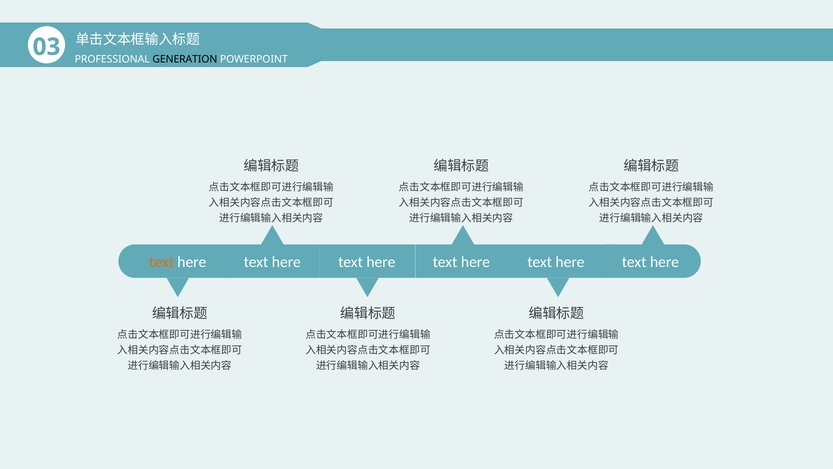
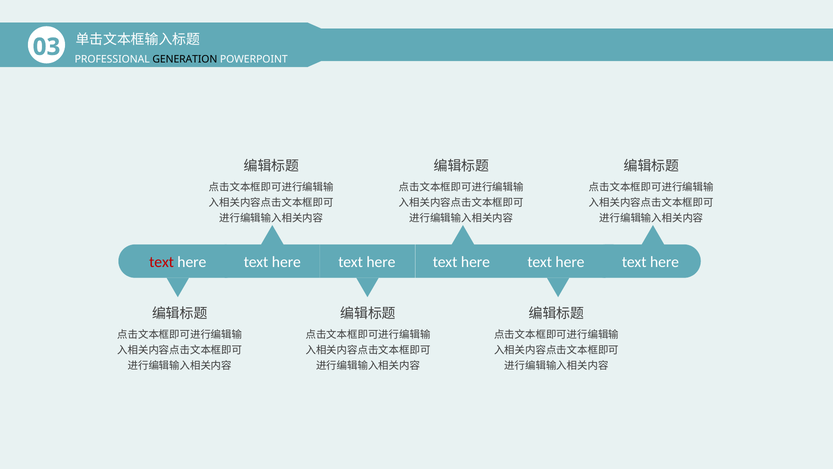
text at (162, 262) colour: orange -> red
